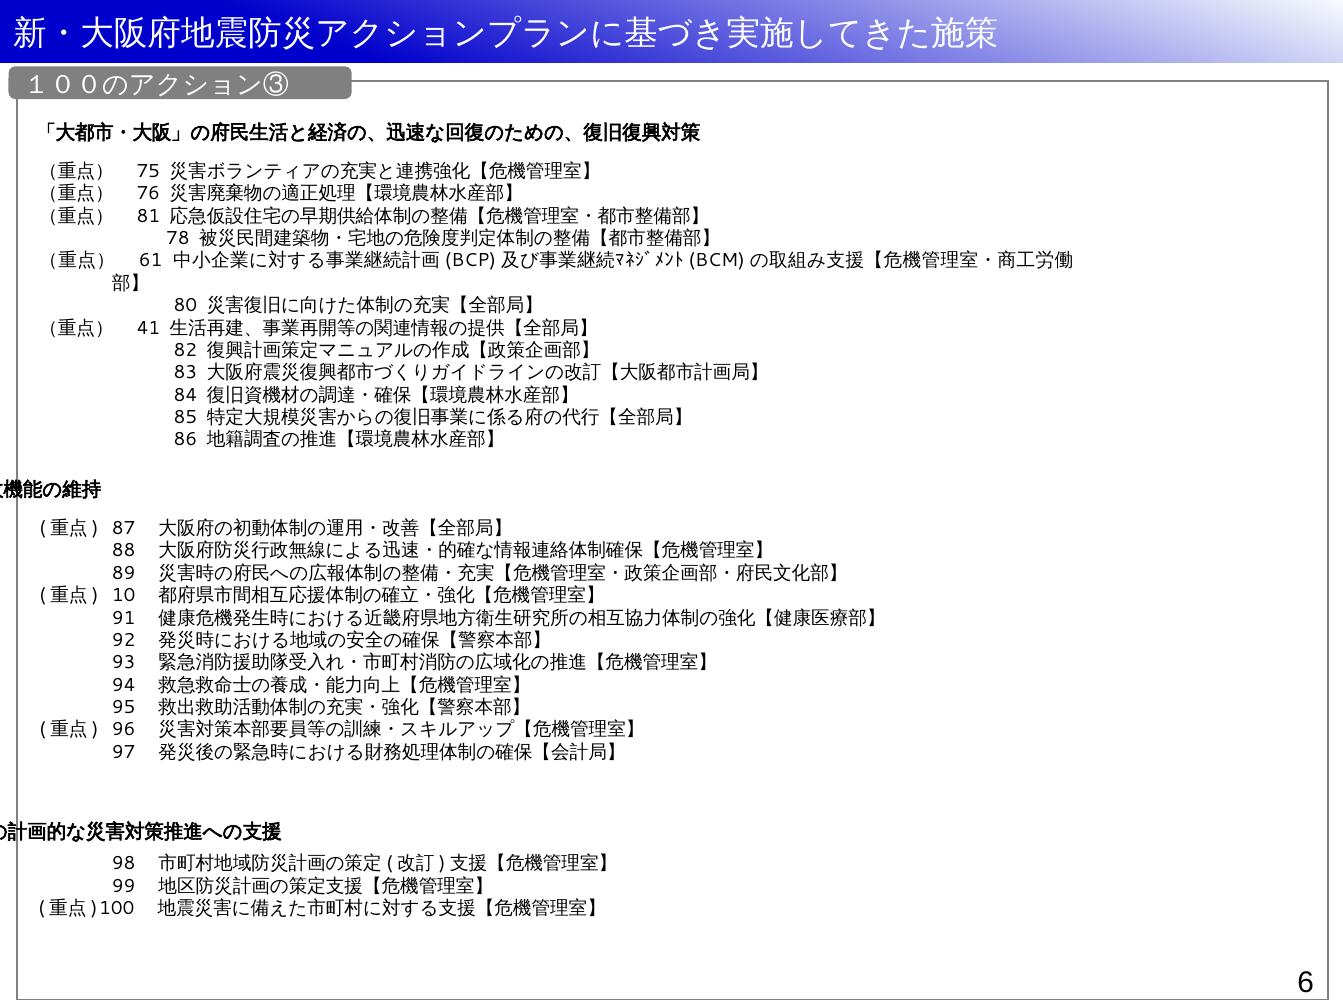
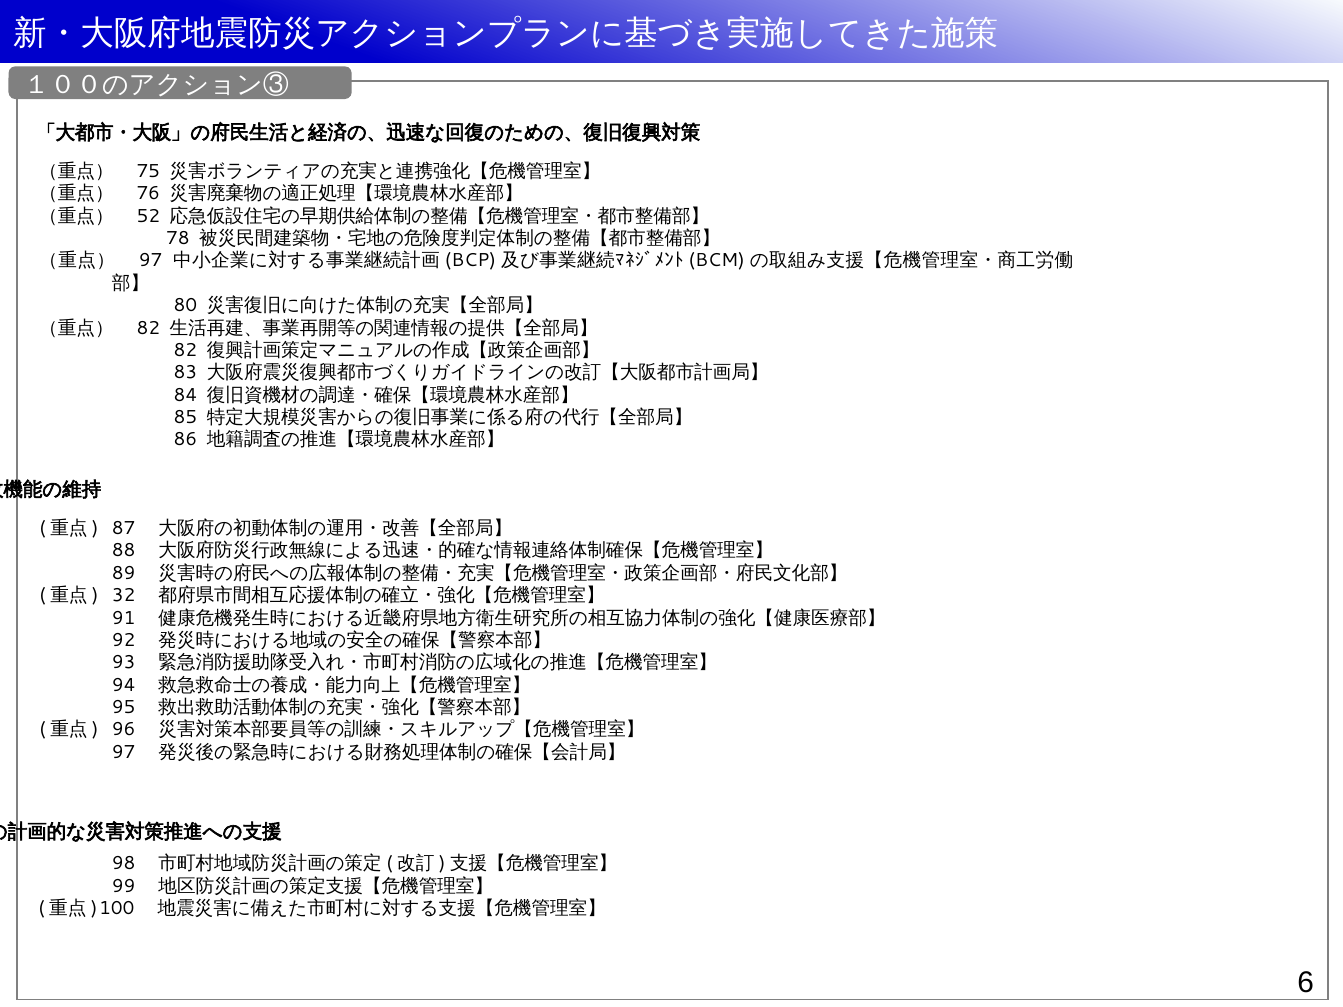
81: 81 -> 52
61 at (151, 261): 61 -> 97
41 at (148, 328): 41 -> 82
10: 10 -> 32
